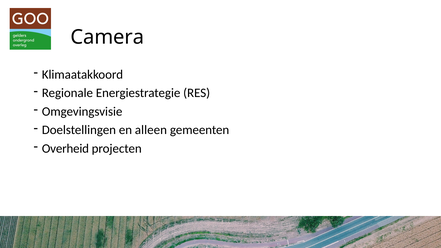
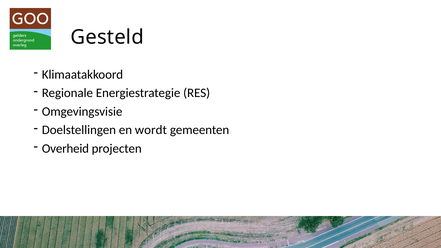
Camera: Camera -> Gesteld
alleen: alleen -> wordt
